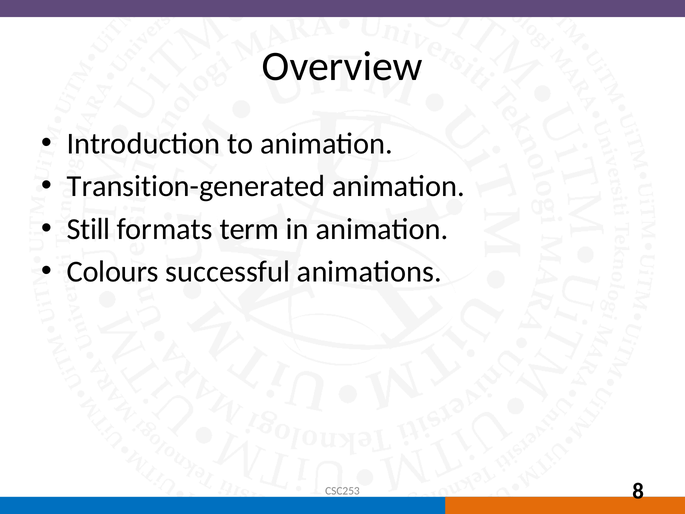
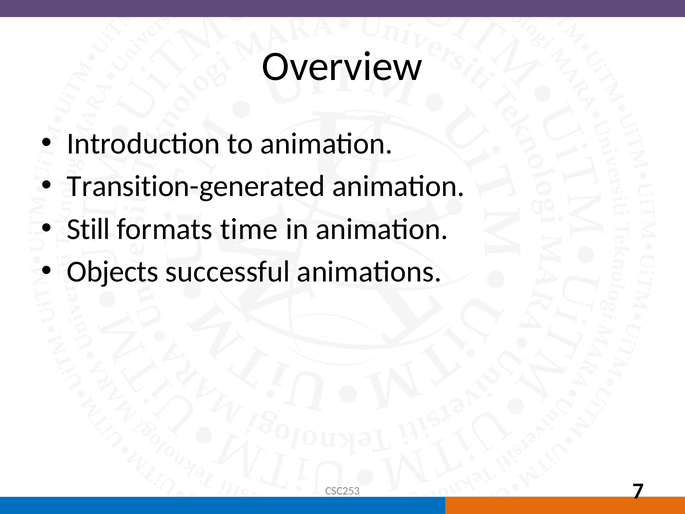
term: term -> time
Colours: Colours -> Objects
8: 8 -> 7
